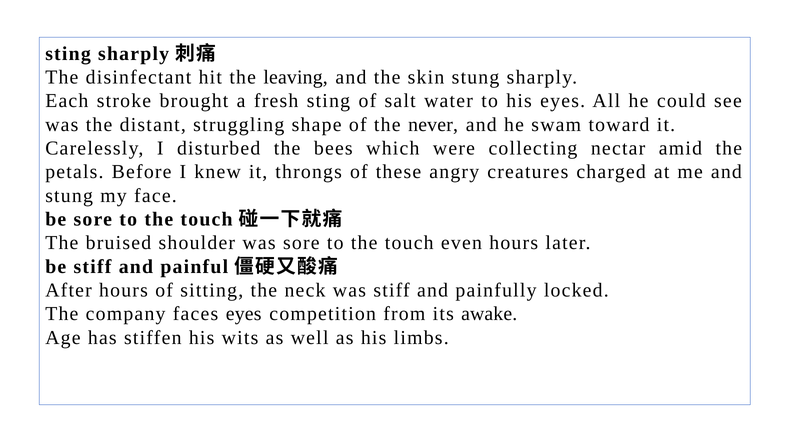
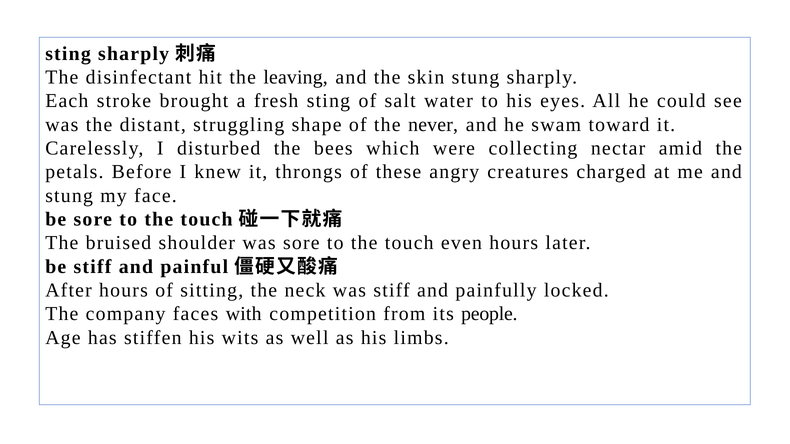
faces eyes: eyes -> with
awake: awake -> people
